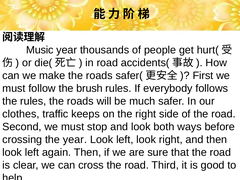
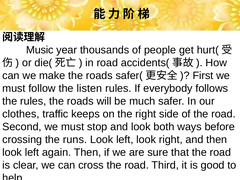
brush: brush -> listen
the year: year -> runs
